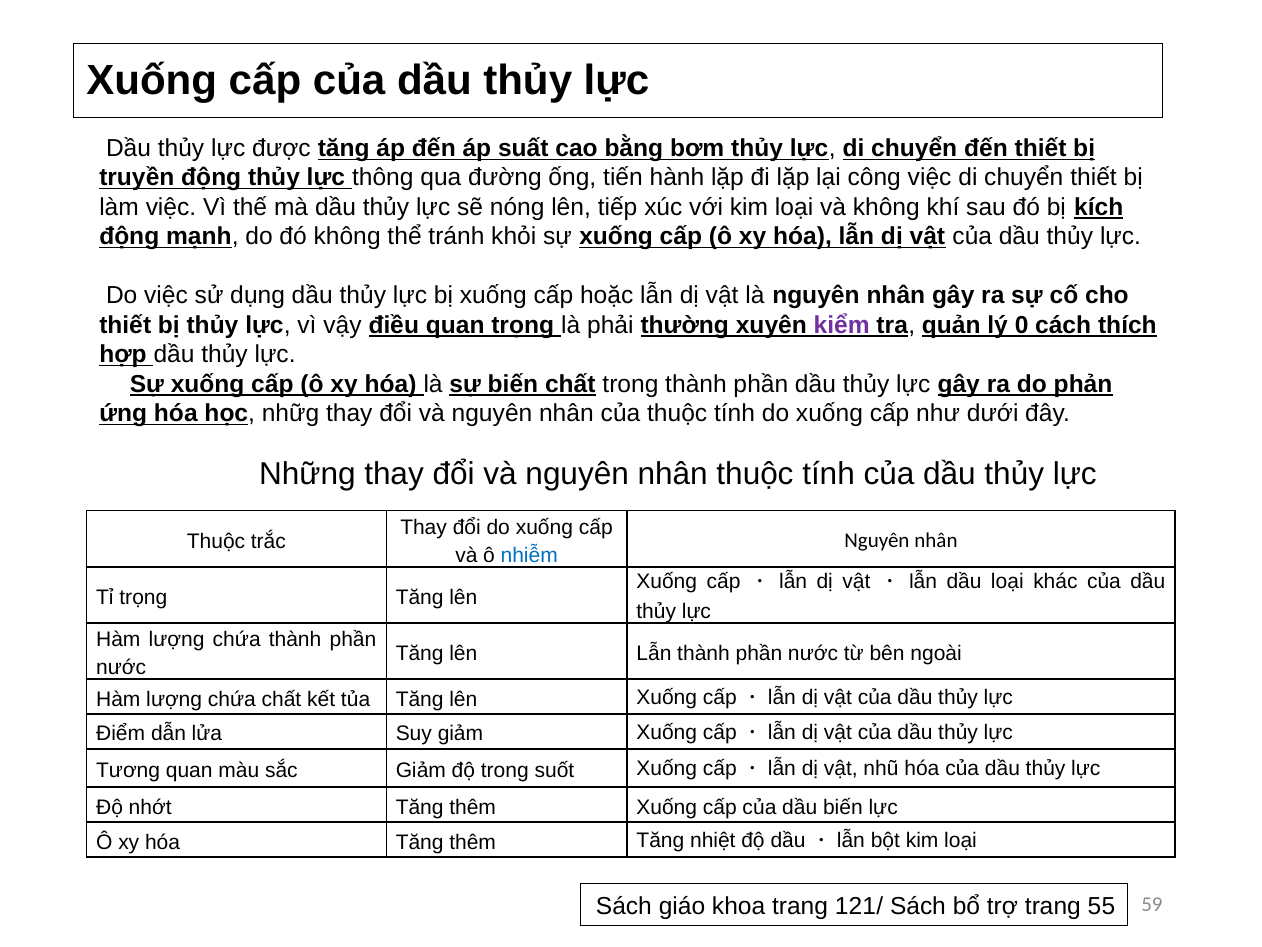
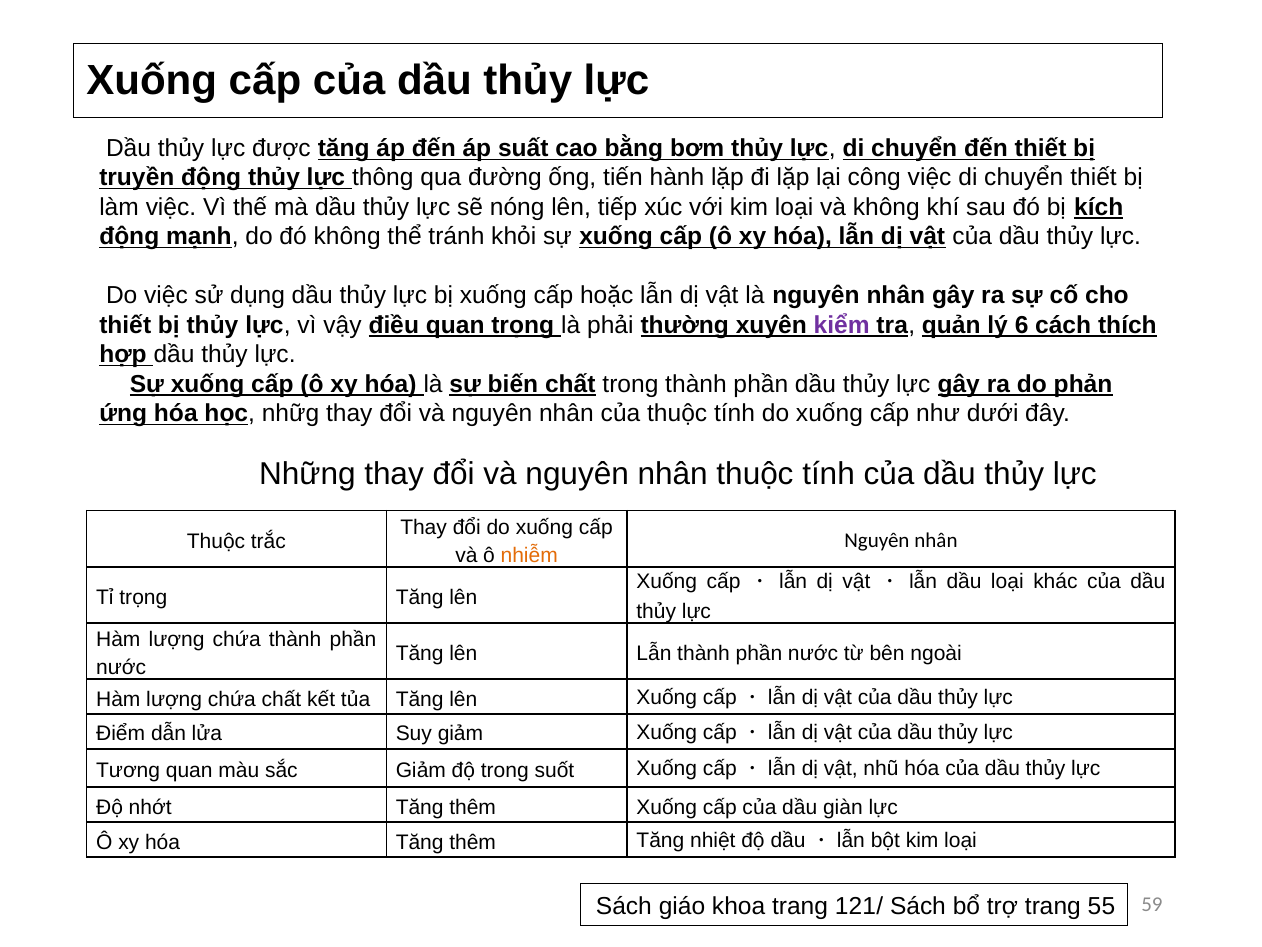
0: 0 -> 6
nhiễm colour: blue -> orange
dầu biến: biến -> giàn
